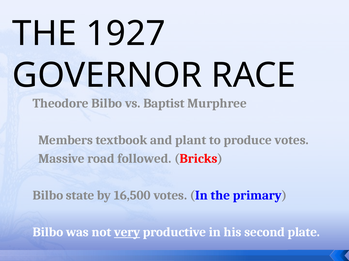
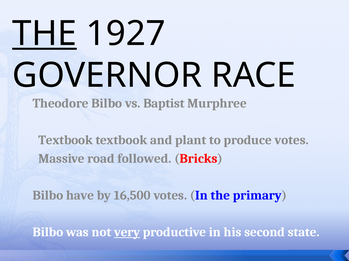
THE at (44, 34) underline: none -> present
Members at (66, 141): Members -> Textbook
state: state -> have
plate: plate -> state
